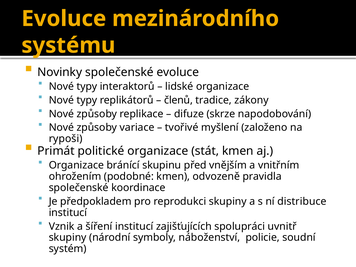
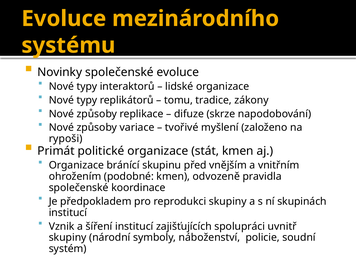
členů: členů -> tomu
distribuce: distribuce -> skupinách
